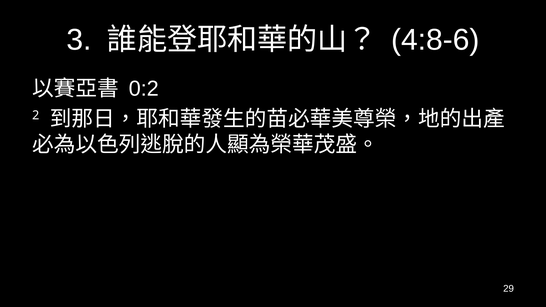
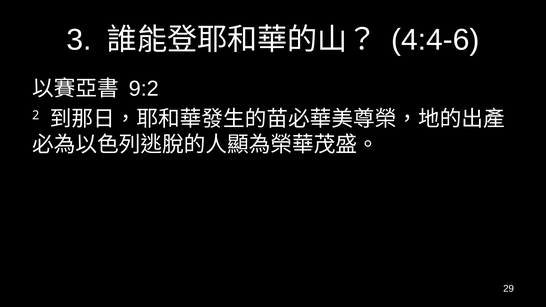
4:8-6: 4:8-6 -> 4:4-6
0:2: 0:2 -> 9:2
